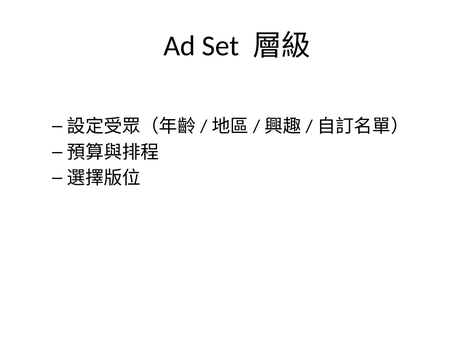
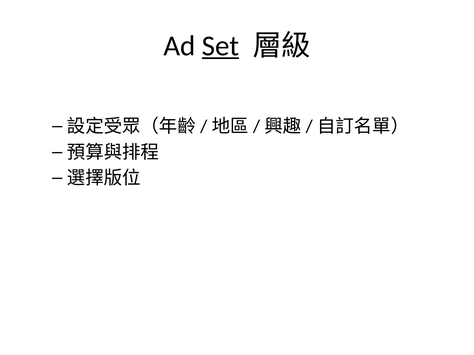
Set underline: none -> present
